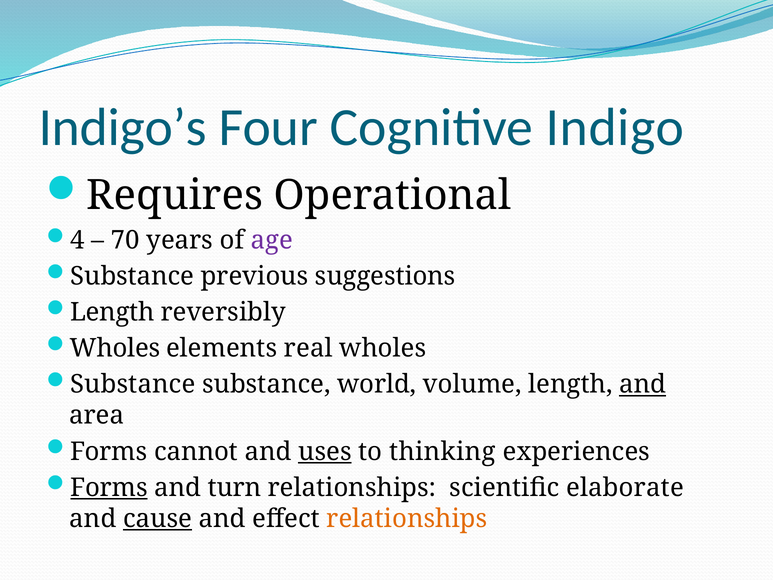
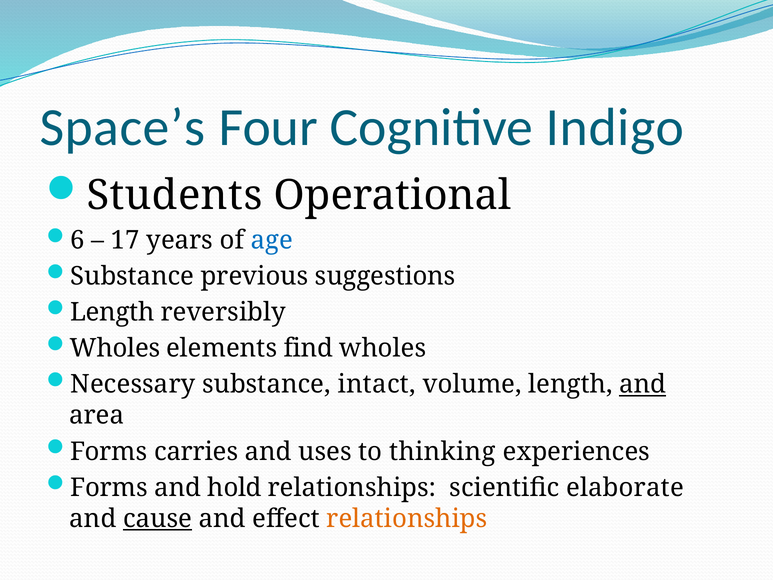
Indigo’s: Indigo’s -> Space’s
Requires: Requires -> Students
4: 4 -> 6
70: 70 -> 17
age colour: purple -> blue
real: real -> find
Substance at (133, 384): Substance -> Necessary
world: world -> intact
cannot: cannot -> carries
uses underline: present -> none
Forms at (109, 487) underline: present -> none
turn: turn -> hold
